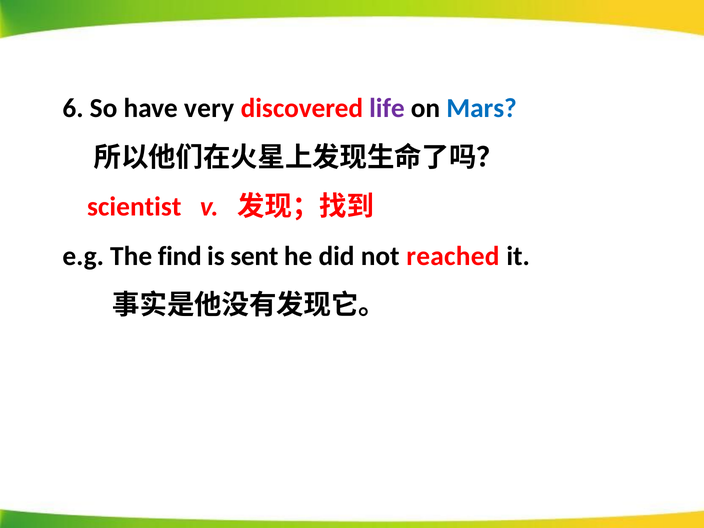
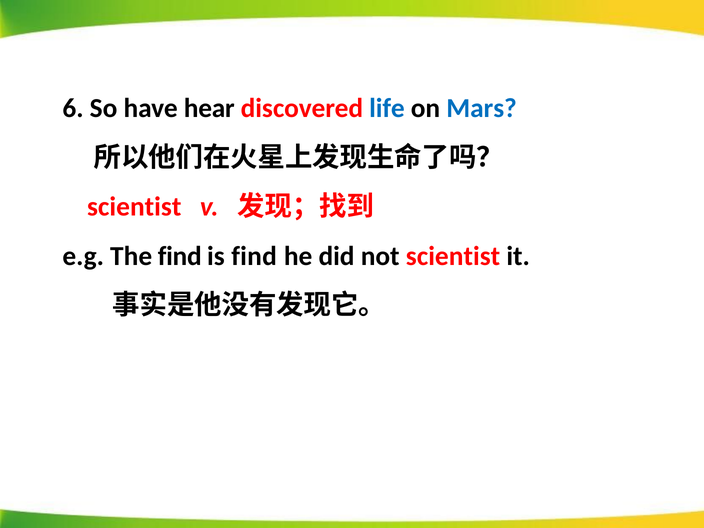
very: very -> hear
life colour: purple -> blue
is sent: sent -> find
not reached: reached -> scientist
